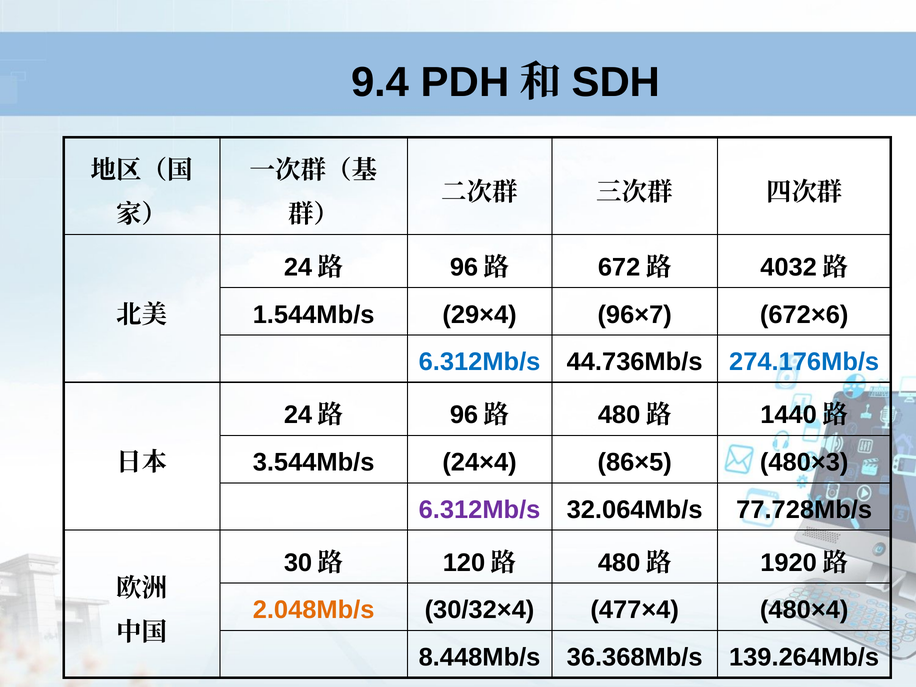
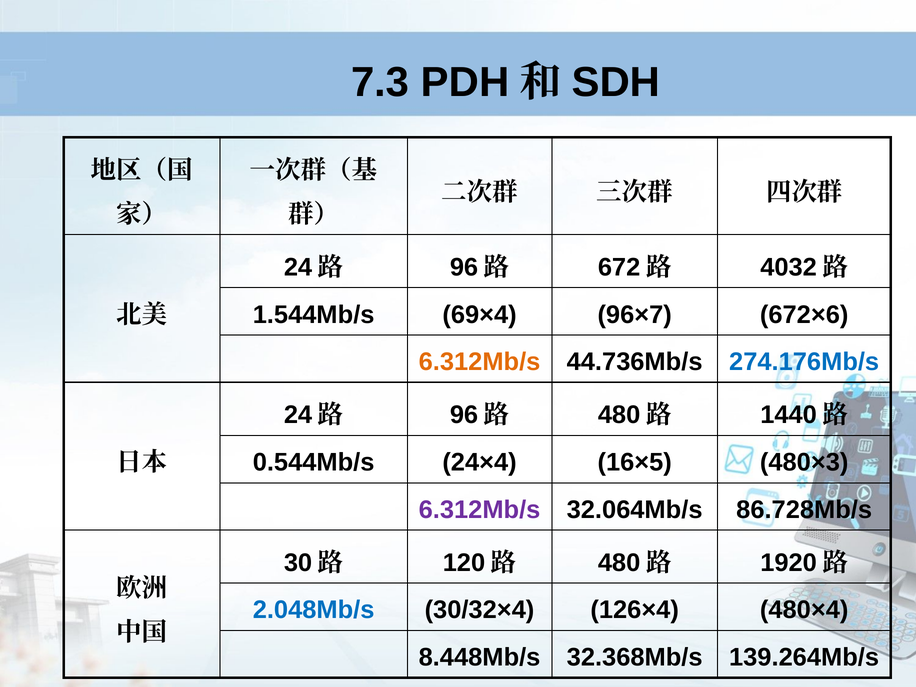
9.4: 9.4 -> 7.3
29×4: 29×4 -> 69×4
6.312Mb/s at (480, 362) colour: blue -> orange
3.544Mb/s: 3.544Mb/s -> 0.544Mb/s
86×5: 86×5 -> 16×5
77.728Mb/s: 77.728Mb/s -> 86.728Mb/s
2.048Mb/s colour: orange -> blue
477×4: 477×4 -> 126×4
36.368Mb/s: 36.368Mb/s -> 32.368Mb/s
